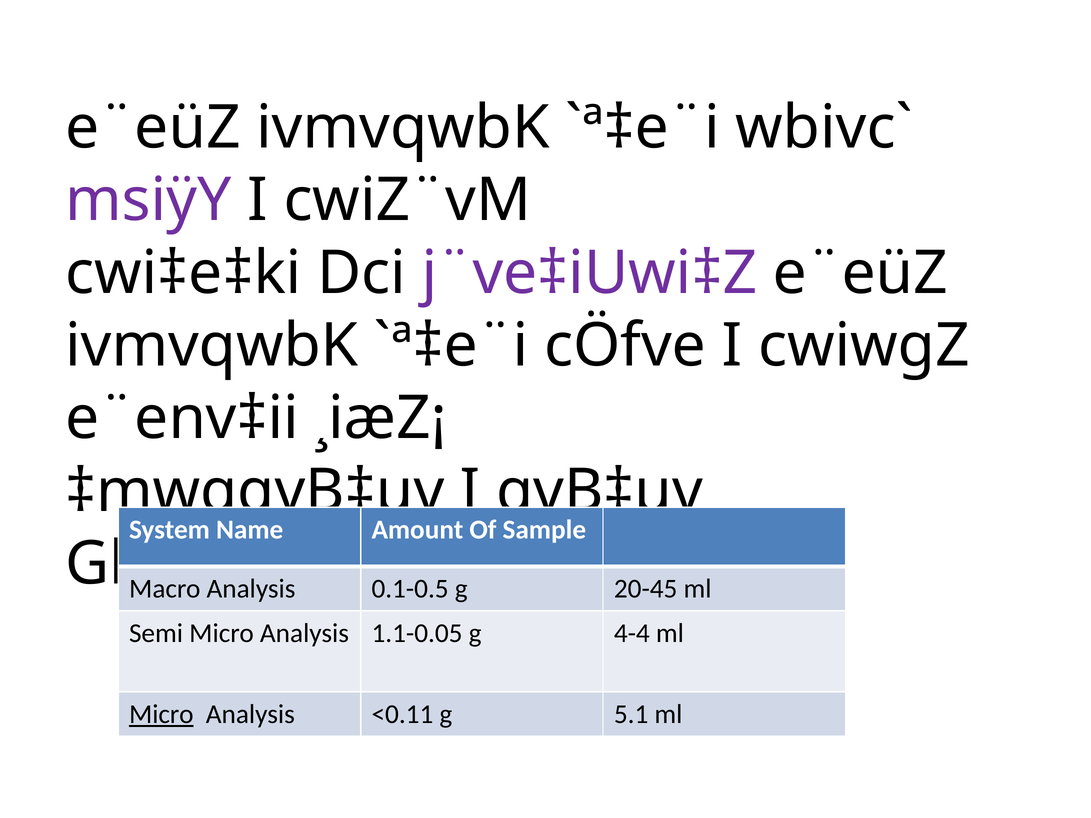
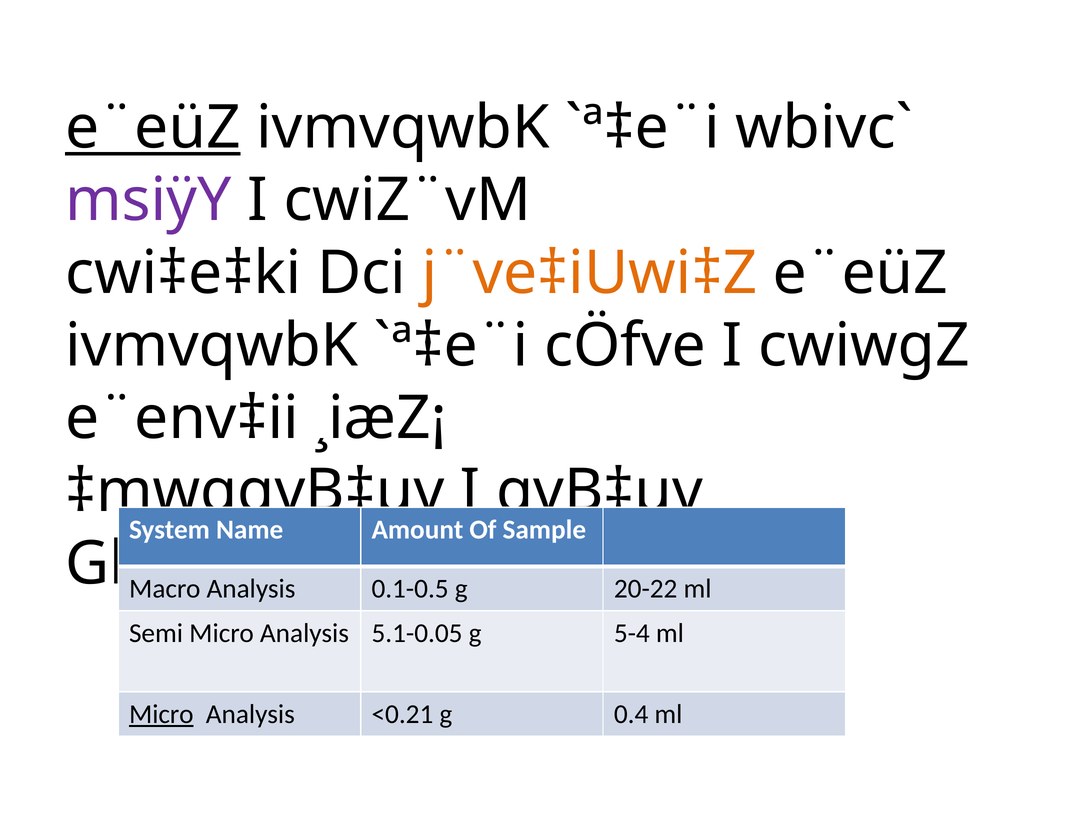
e¨eüZ at (153, 128) underline: none -> present
j¨ve‡iUwi‡Z colour: purple -> orange
20-45: 20-45 -> 20-22
1.1-0.05: 1.1-0.05 -> 5.1-0.05
4-4: 4-4 -> 5-4
<0.11: <0.11 -> <0.21
5.1: 5.1 -> 0.4
